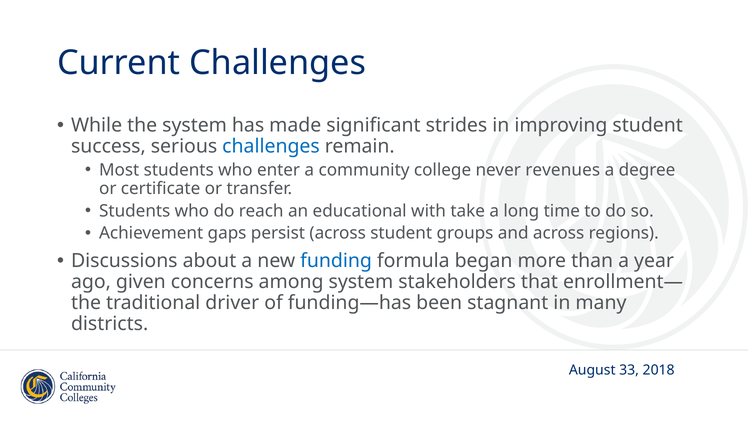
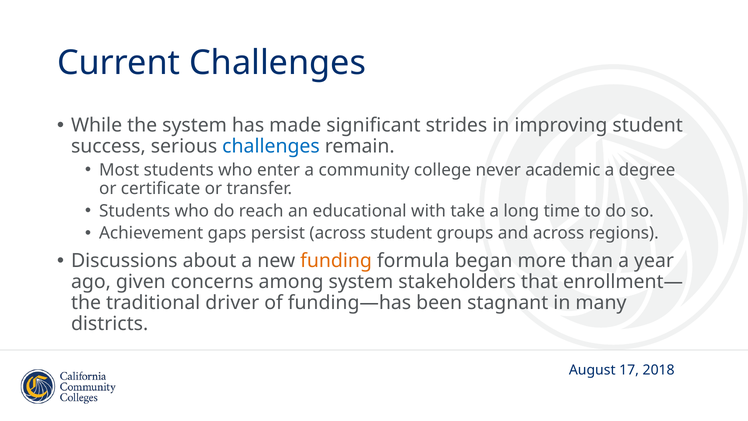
revenues: revenues -> academic
funding colour: blue -> orange
33: 33 -> 17
